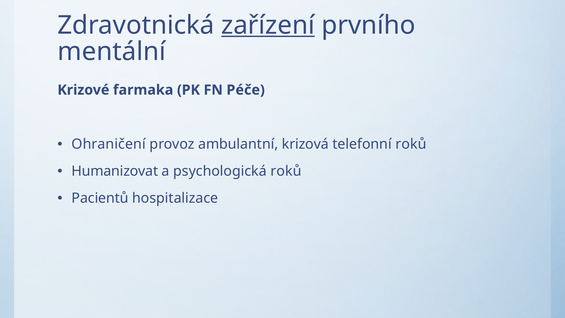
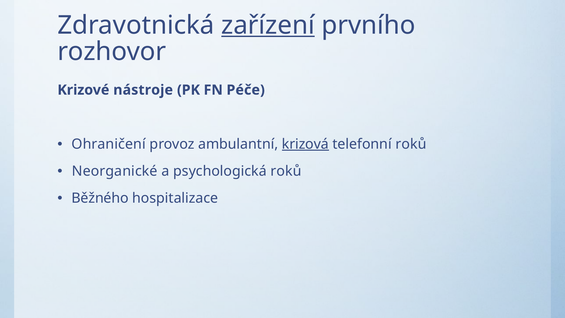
mentální: mentální -> rozhovor
farmaka: farmaka -> nástroje
krizová underline: none -> present
Humanizovat: Humanizovat -> Neorganické
Pacientů: Pacientů -> Běžného
